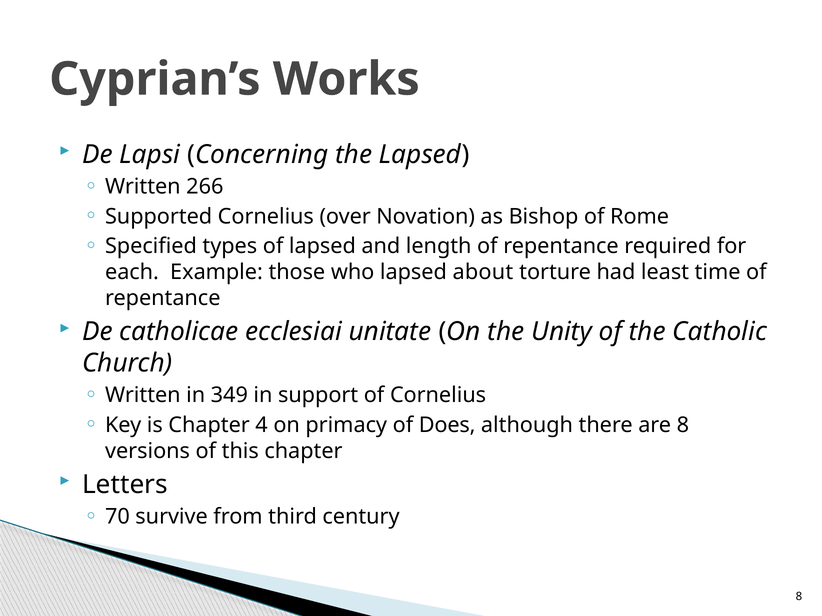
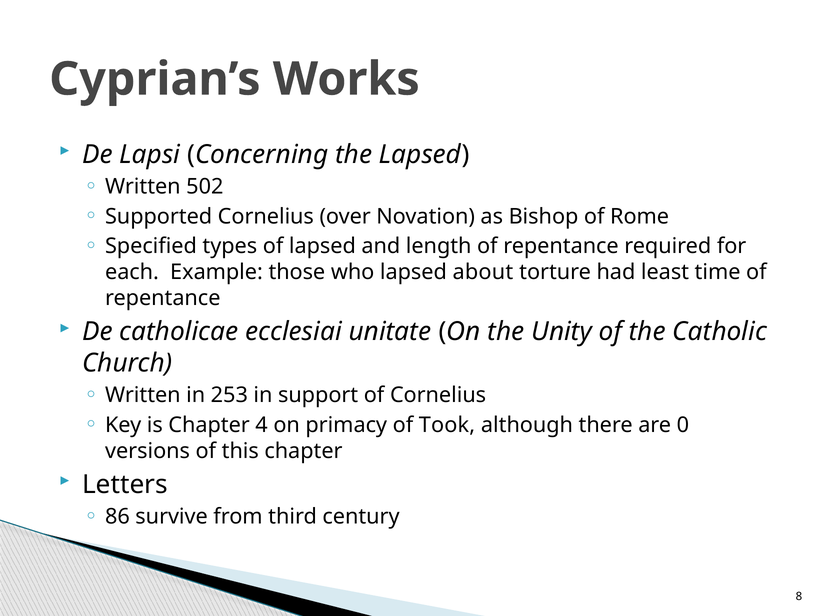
266: 266 -> 502
349: 349 -> 253
Does: Does -> Took
are 8: 8 -> 0
70: 70 -> 86
